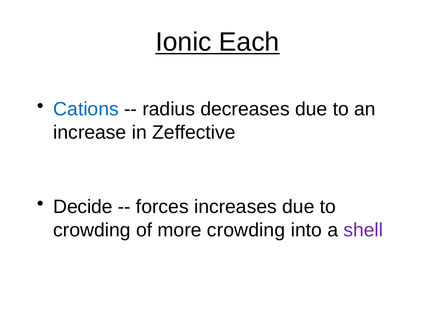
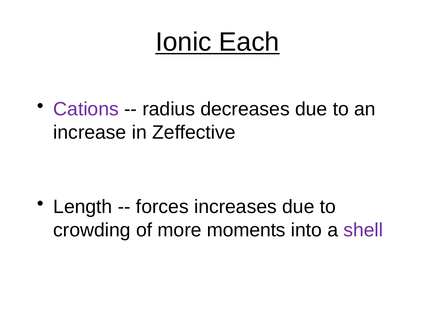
Cations colour: blue -> purple
Decide: Decide -> Length
more crowding: crowding -> moments
